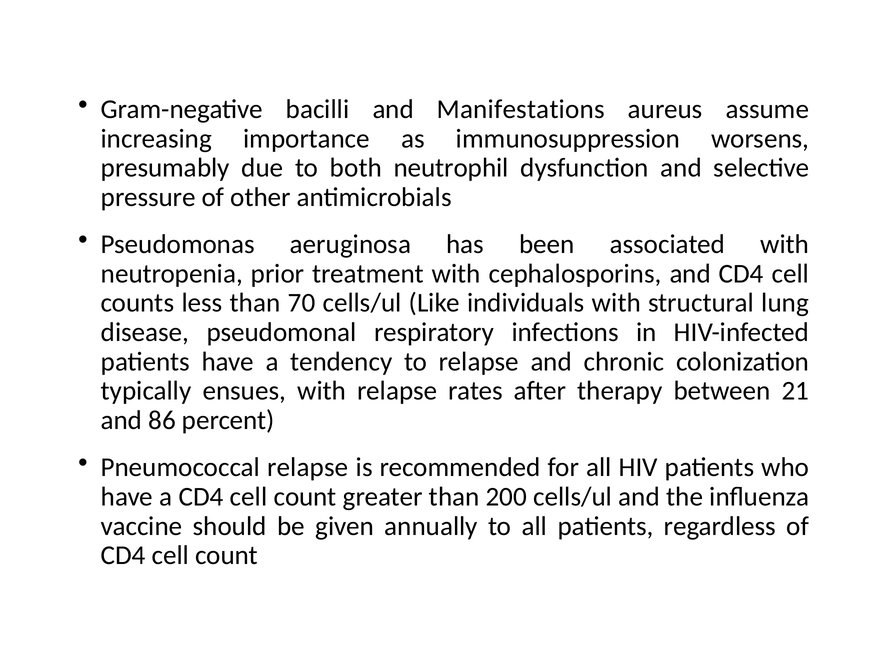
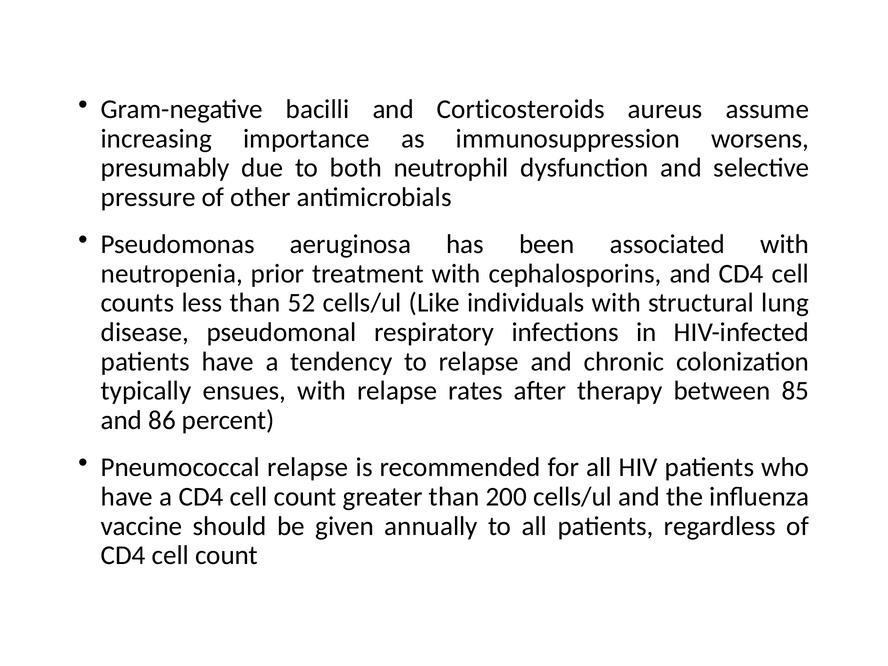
Manifestations: Manifestations -> Corticosteroids
70: 70 -> 52
21: 21 -> 85
